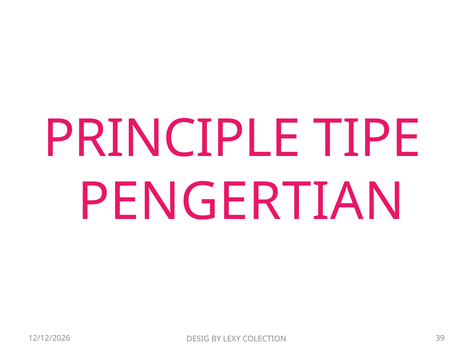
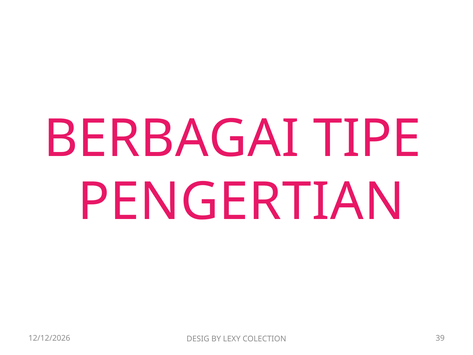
PRINCIPLE: PRINCIPLE -> BERBAGAI
